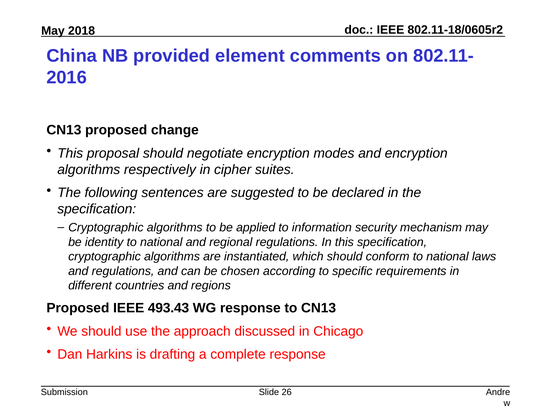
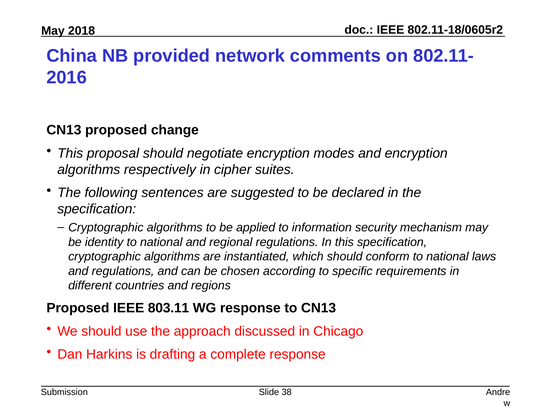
element: element -> network
493.43: 493.43 -> 803.11
26: 26 -> 38
